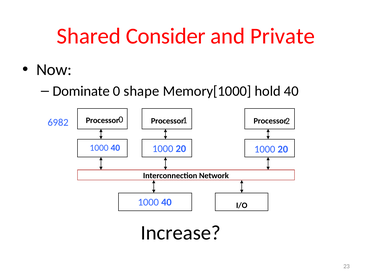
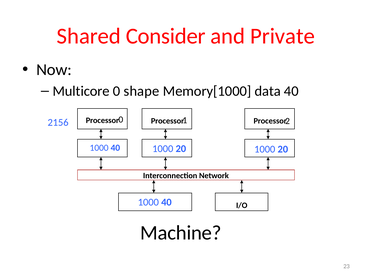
Dominate: Dominate -> Multicore
hold: hold -> data
6982: 6982 -> 2156
Increase: Increase -> Machine
